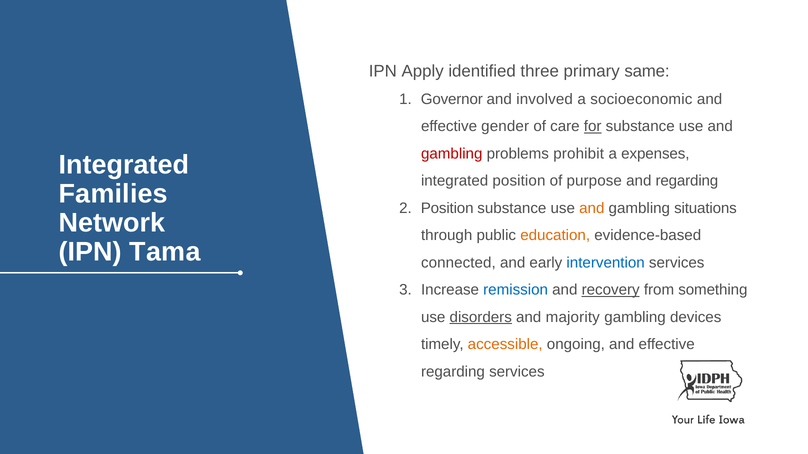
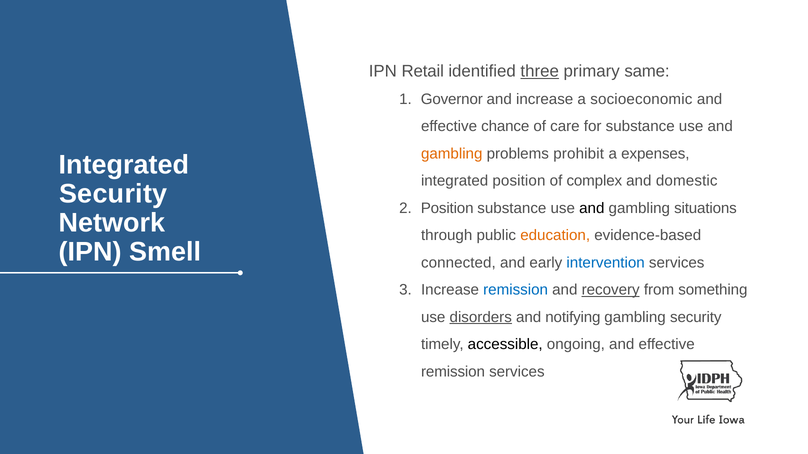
Apply: Apply -> Retail
three underline: none -> present
and involved: involved -> increase
gender: gender -> chance
for underline: present -> none
gambling at (452, 154) colour: red -> orange
purpose: purpose -> complex
and regarding: regarding -> domestic
Families at (113, 194): Families -> Security
and at (592, 208) colour: orange -> black
Tama: Tama -> Smell
majority: majority -> notifying
gambling devices: devices -> security
accessible colour: orange -> black
regarding at (453, 372): regarding -> remission
